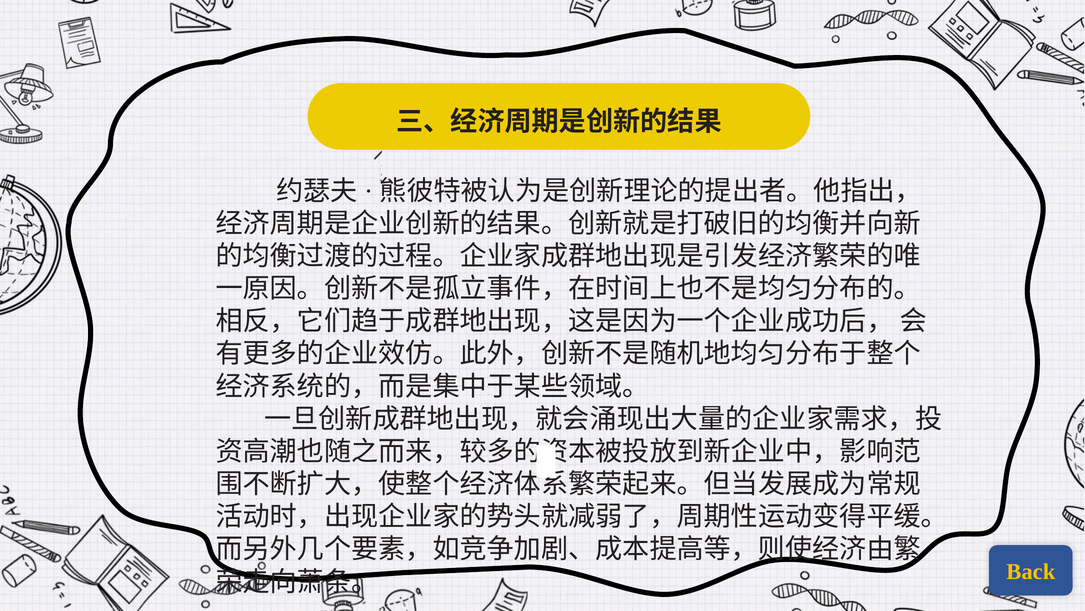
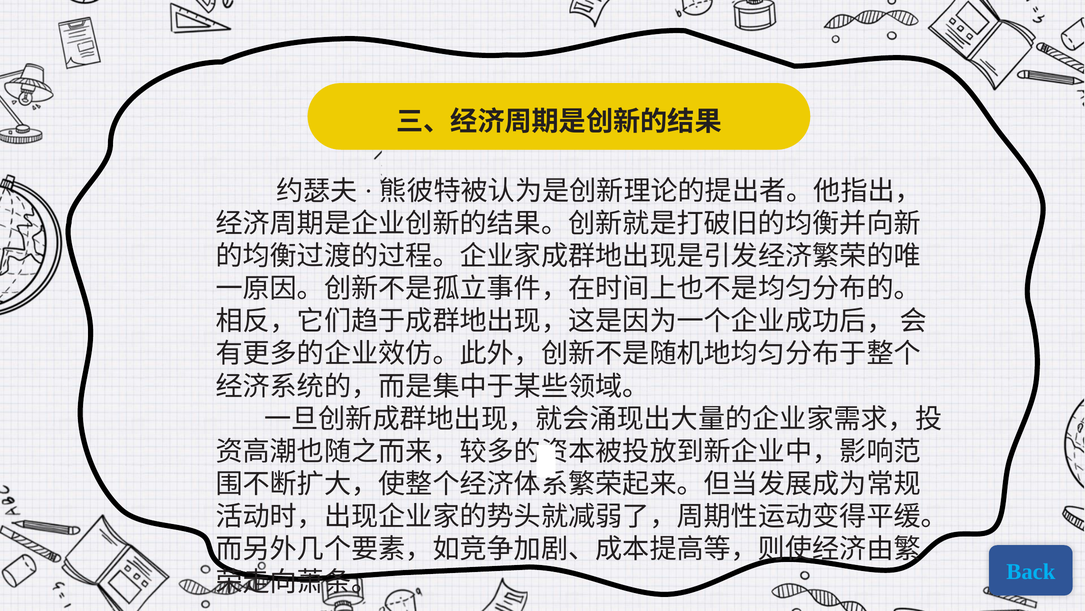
Back colour: yellow -> light blue
